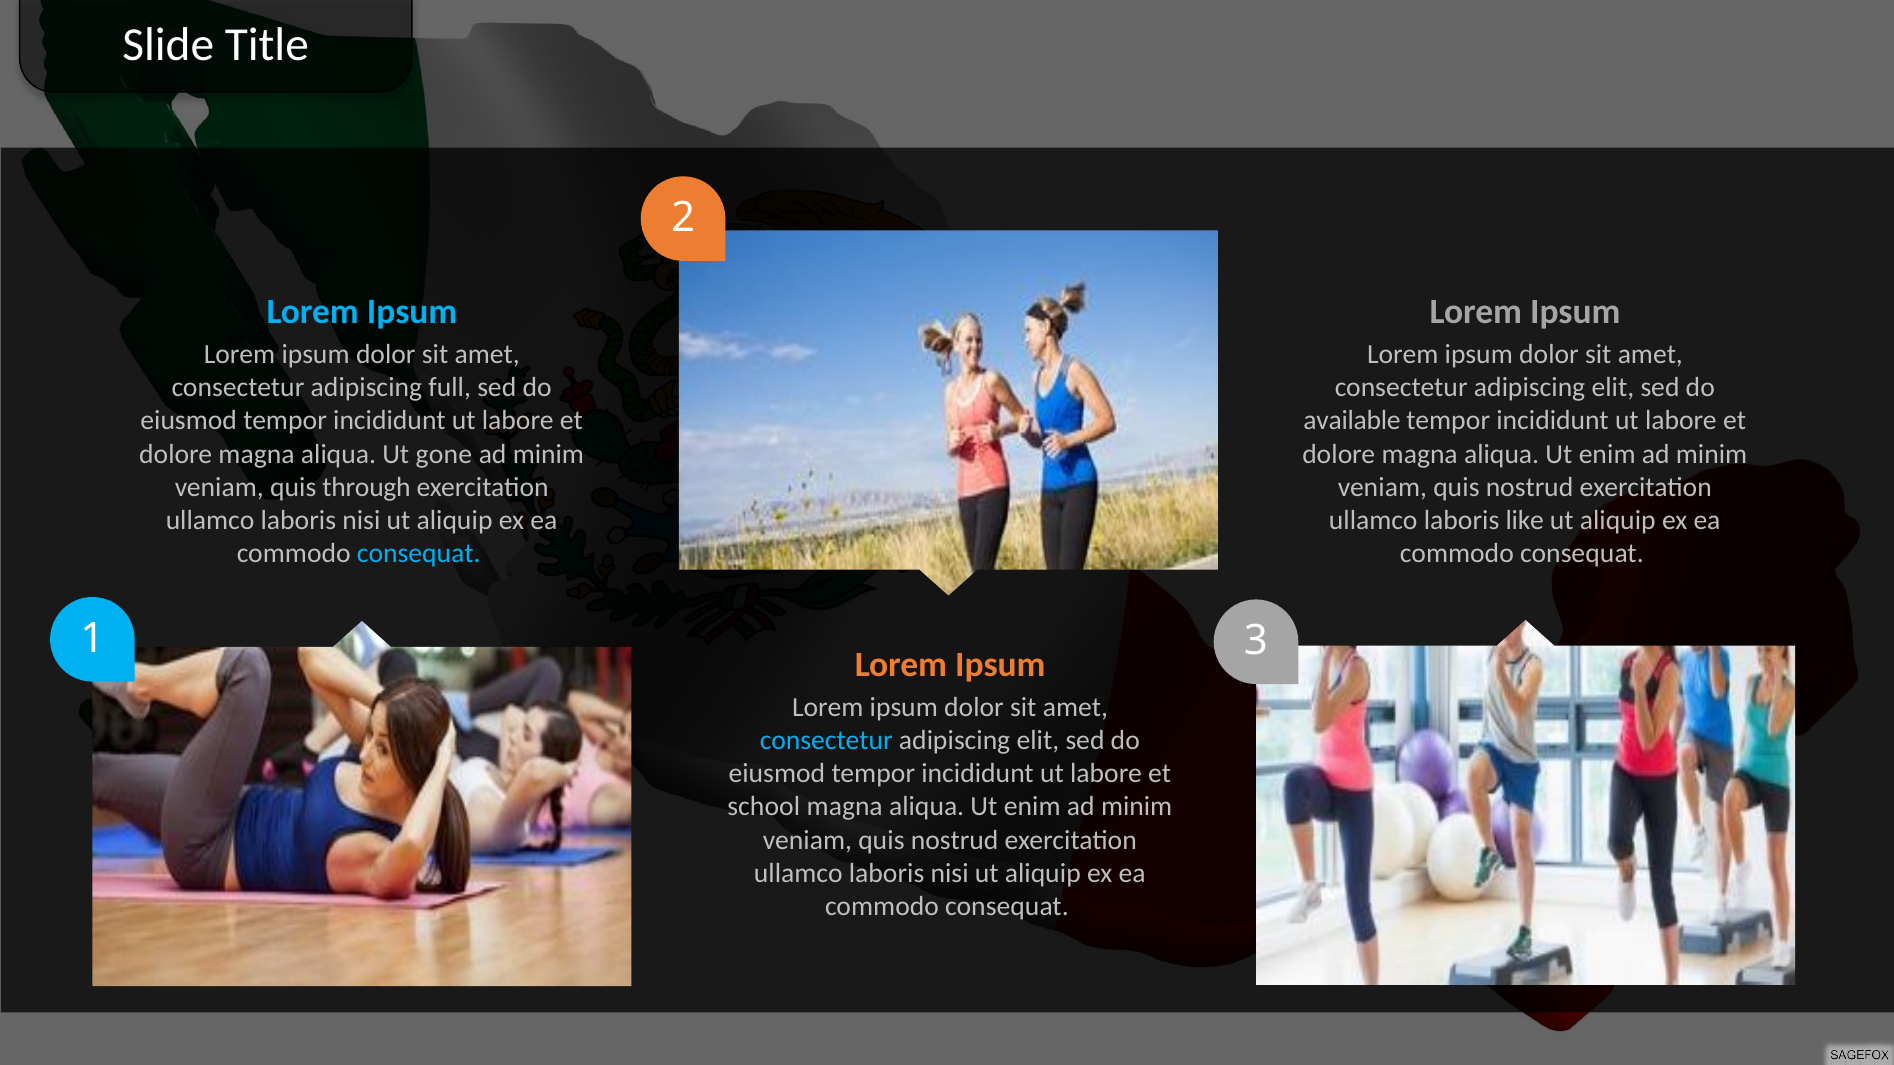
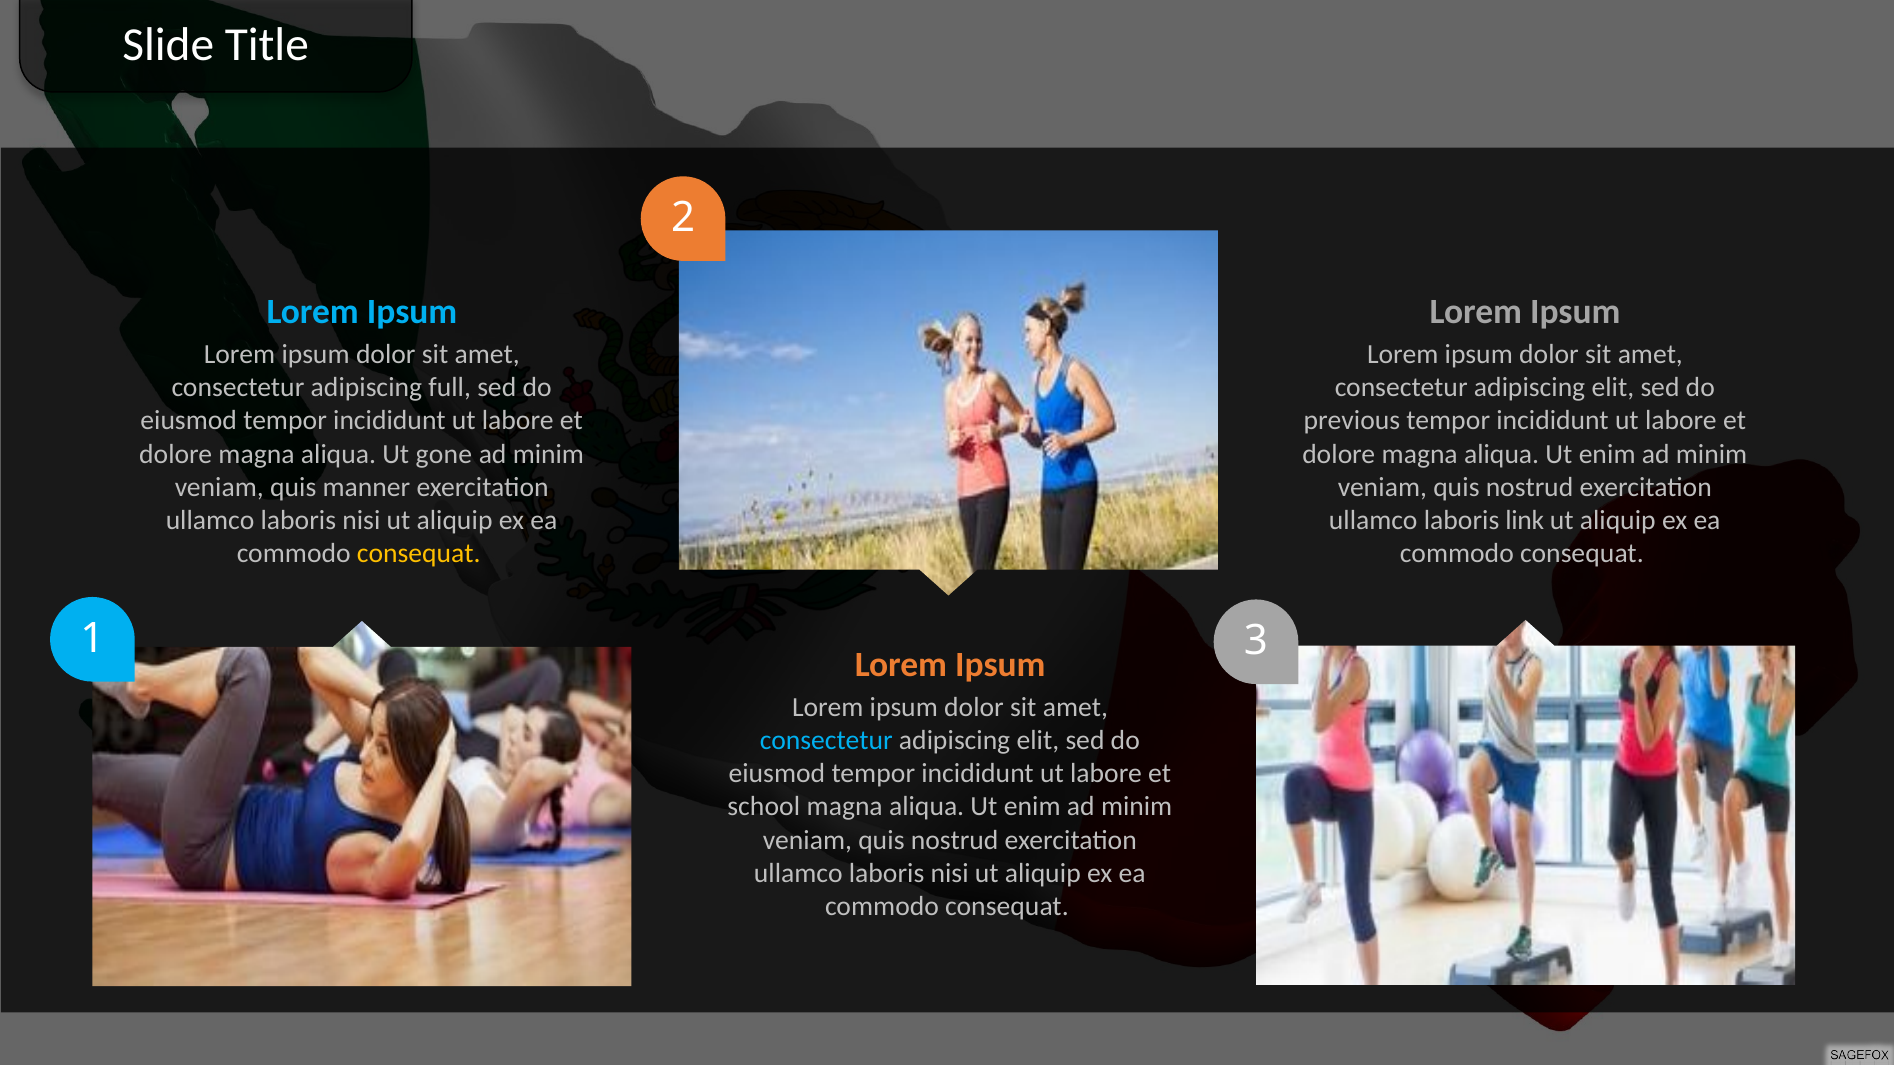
available: available -> previous
through: through -> manner
like: like -> link
consequat at (419, 554) colour: light blue -> yellow
